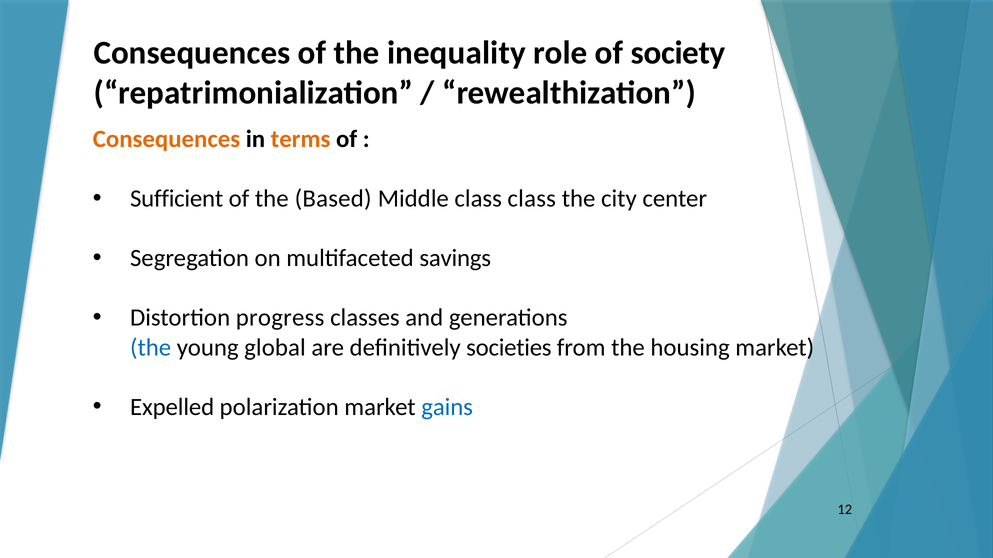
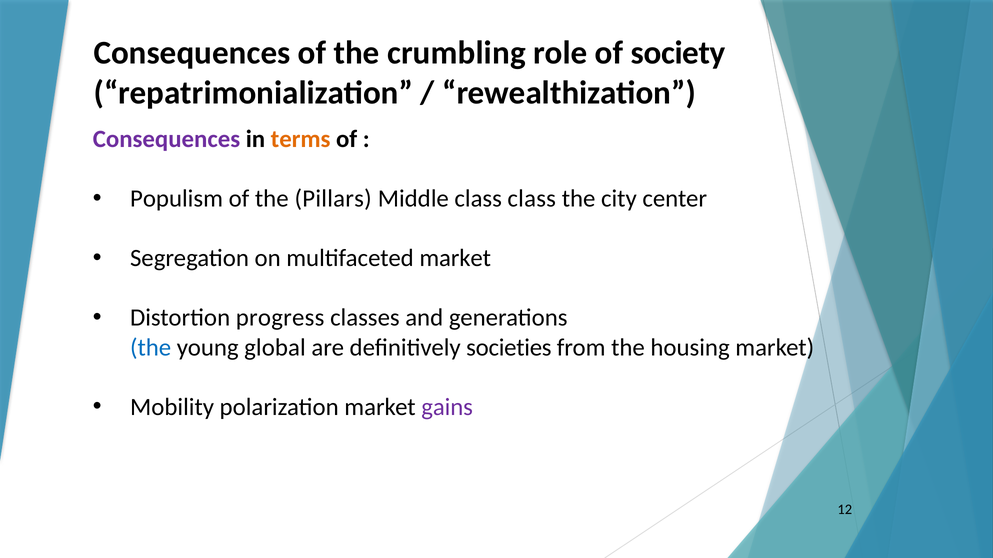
inequality: inequality -> crumbling
Consequences at (166, 139) colour: orange -> purple
Sufficient: Sufficient -> Populism
Based: Based -> Pillars
multifaceted savings: savings -> market
Expelled: Expelled -> Mobility
gains colour: blue -> purple
